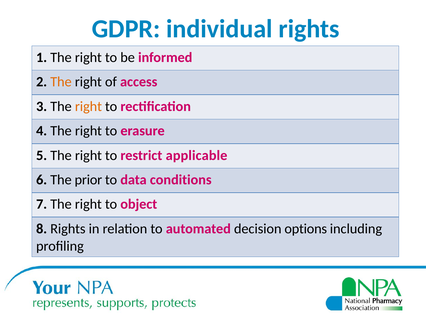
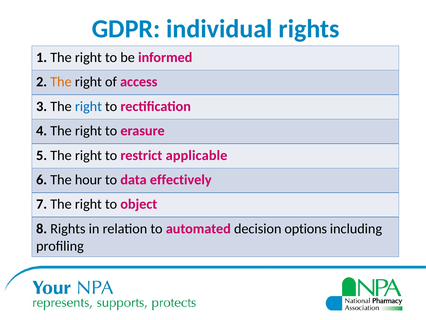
right at (88, 106) colour: orange -> blue
prior: prior -> hour
conditions: conditions -> effectively
